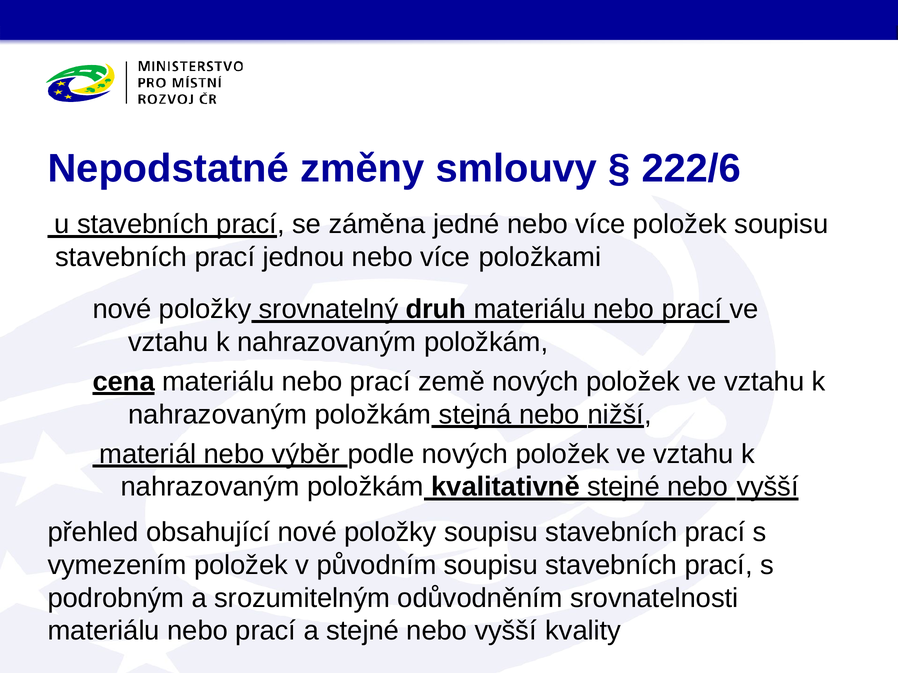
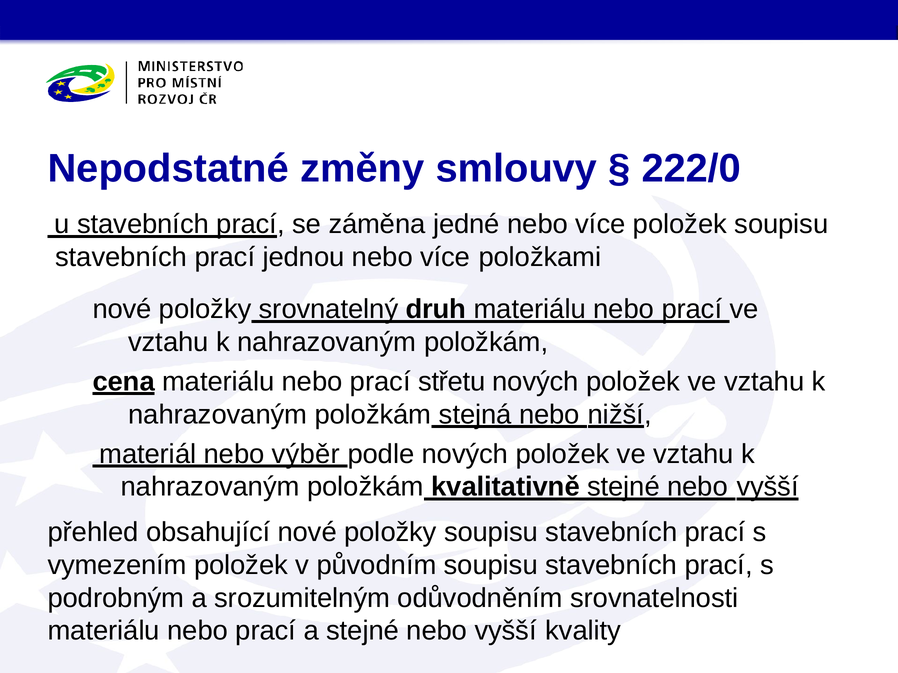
222/6: 222/6 -> 222/0
země: země -> střetu
